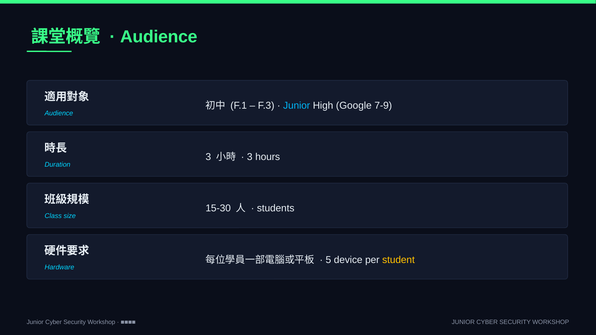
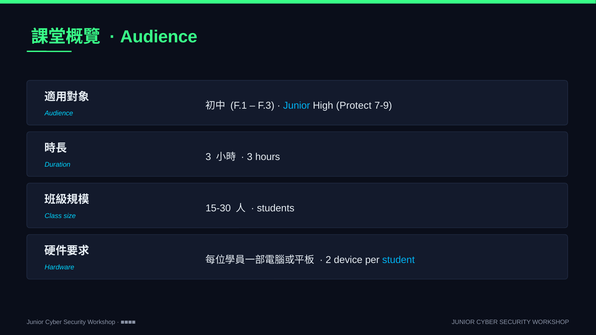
Google: Google -> Protect
5: 5 -> 2
student colour: yellow -> light blue
